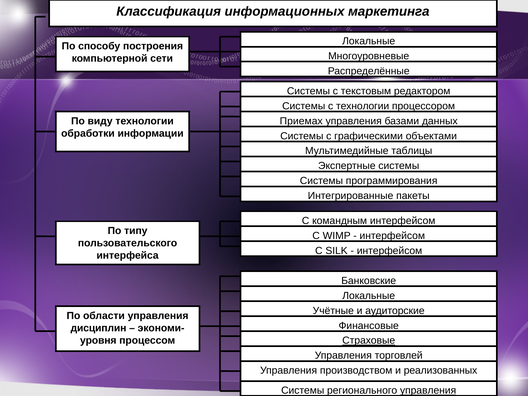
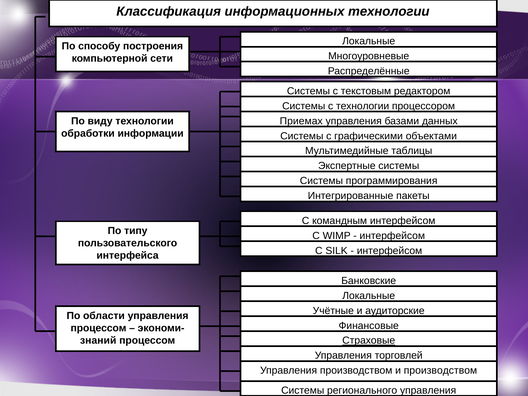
информационных маркетинга: маркетинга -> технологии
дисциплин at (99, 328): дисциплин -> процессом
уровня: уровня -> знаний
и реализованных: реализованных -> производством
управления at (428, 391) underline: present -> none
